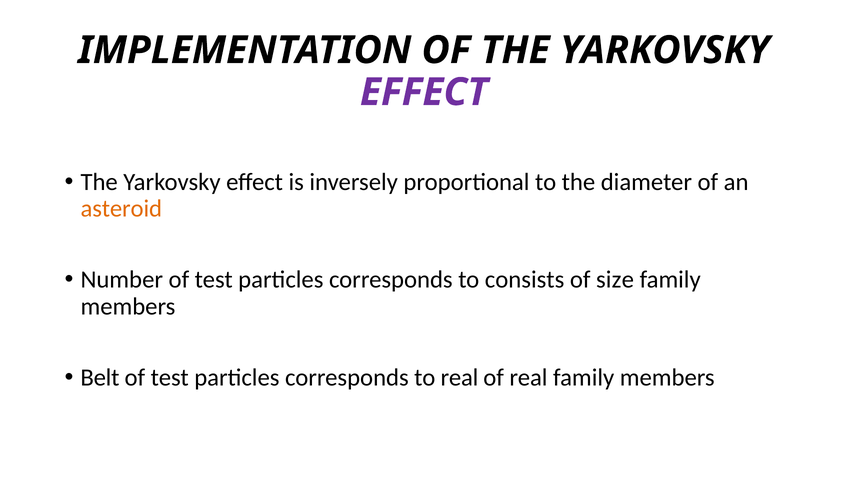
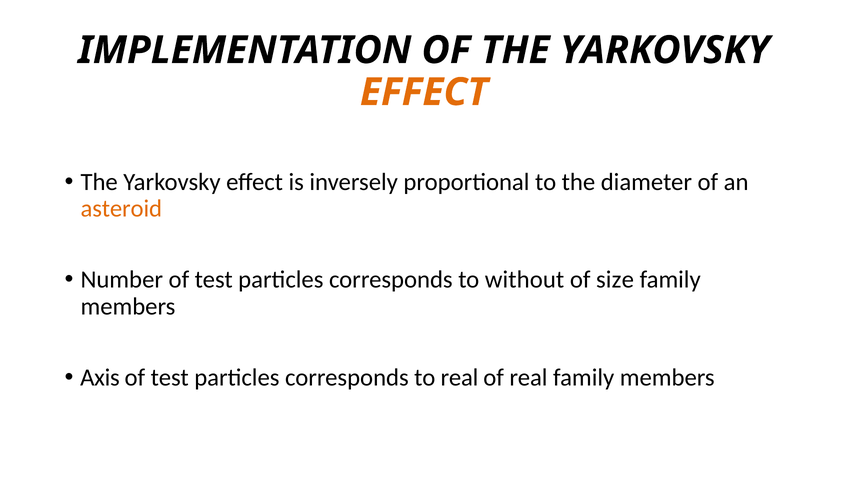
EFFECT at (424, 92) colour: purple -> orange
consists: consists -> without
Belt: Belt -> Axis
